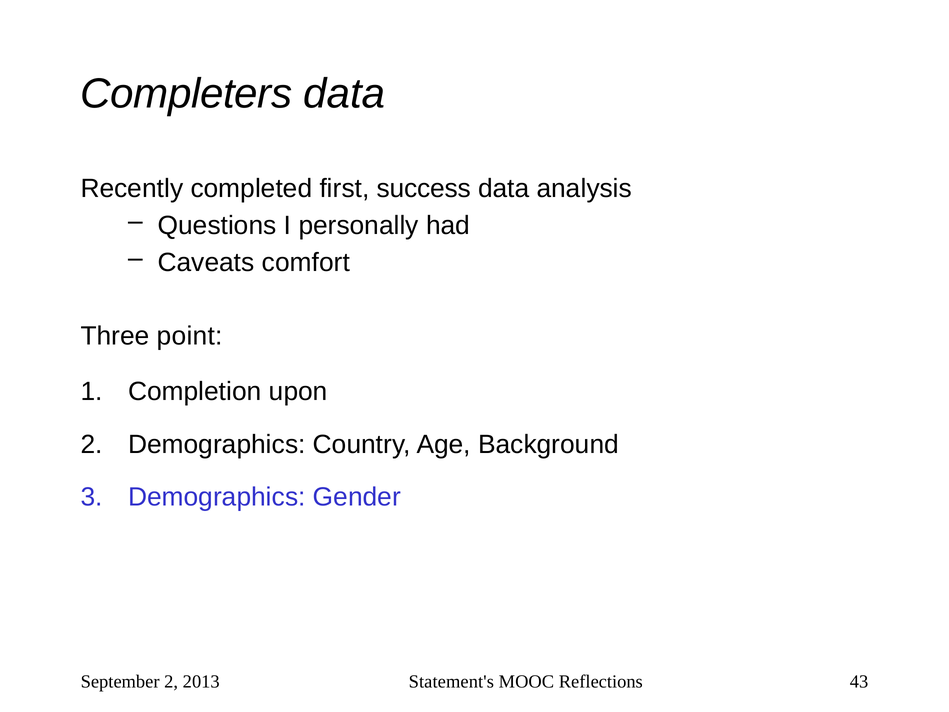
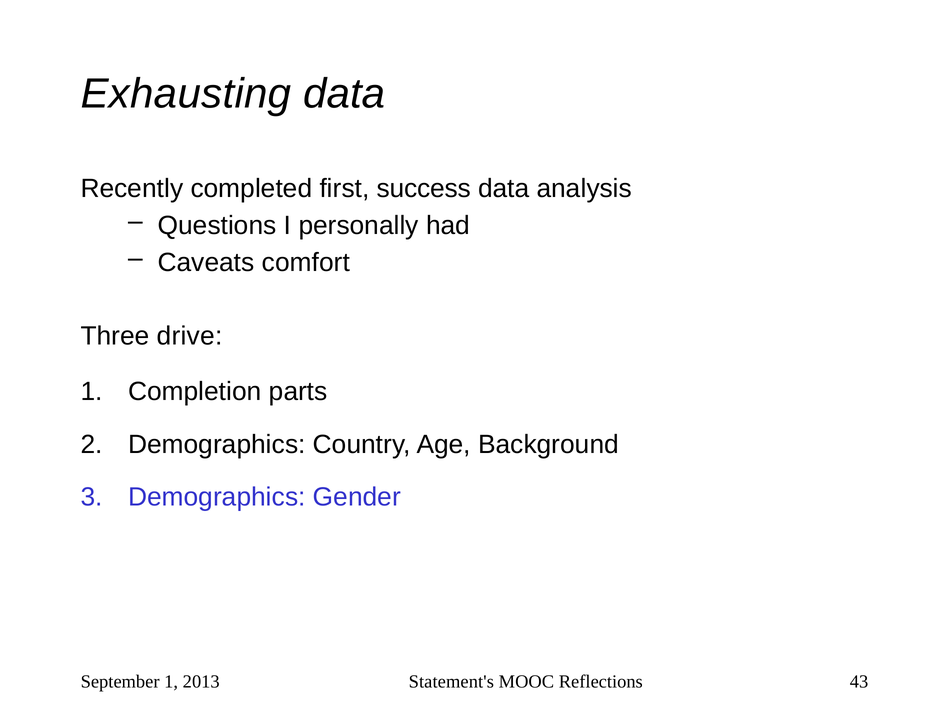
Completers: Completers -> Exhausting
point: point -> drive
upon: upon -> parts
September 2: 2 -> 1
